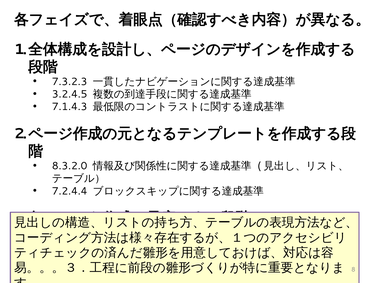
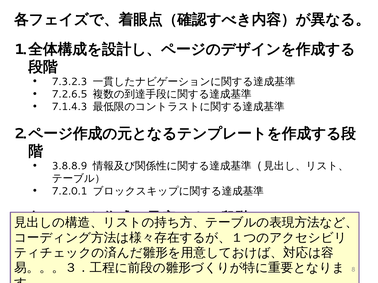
3.2.4.5: 3.2.4.5 -> 7.2.6.5
8.3.2.0: 8.3.2.0 -> 3.8.8.9
7.2.4.4: 7.2.4.4 -> 7.2.0.1
